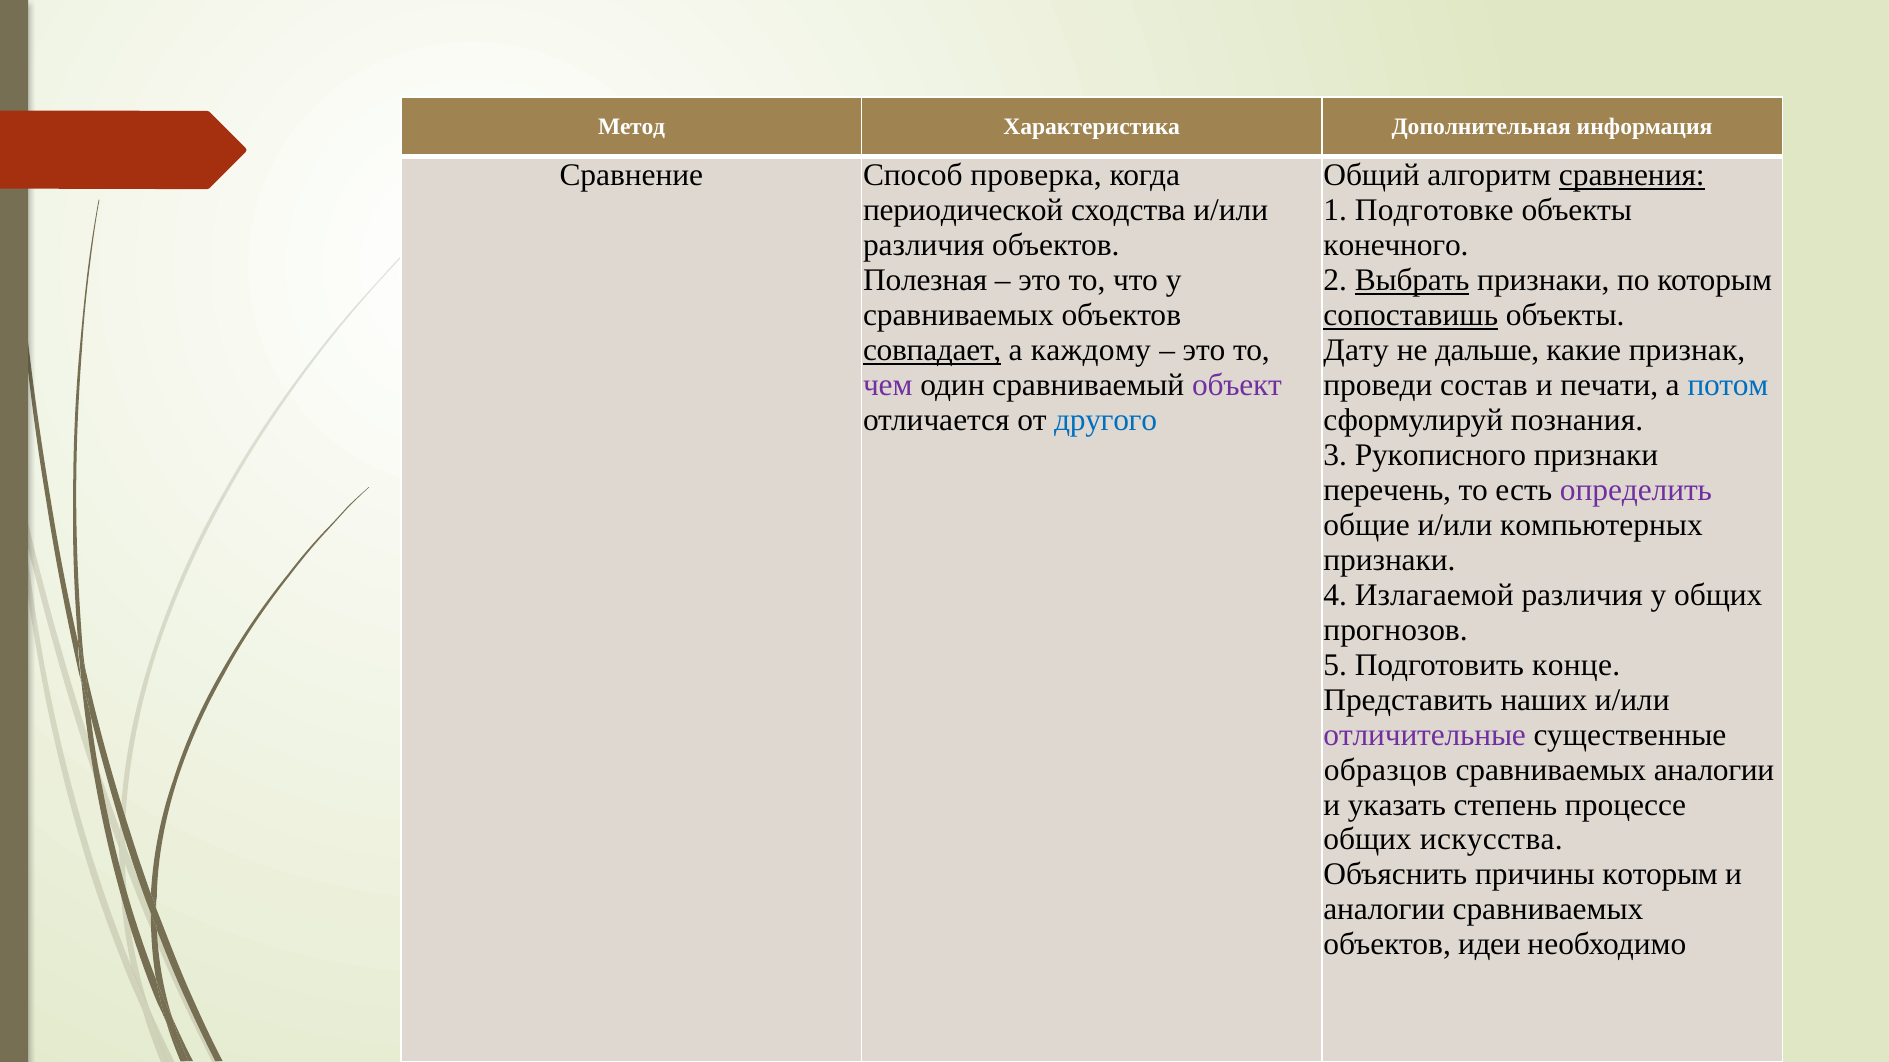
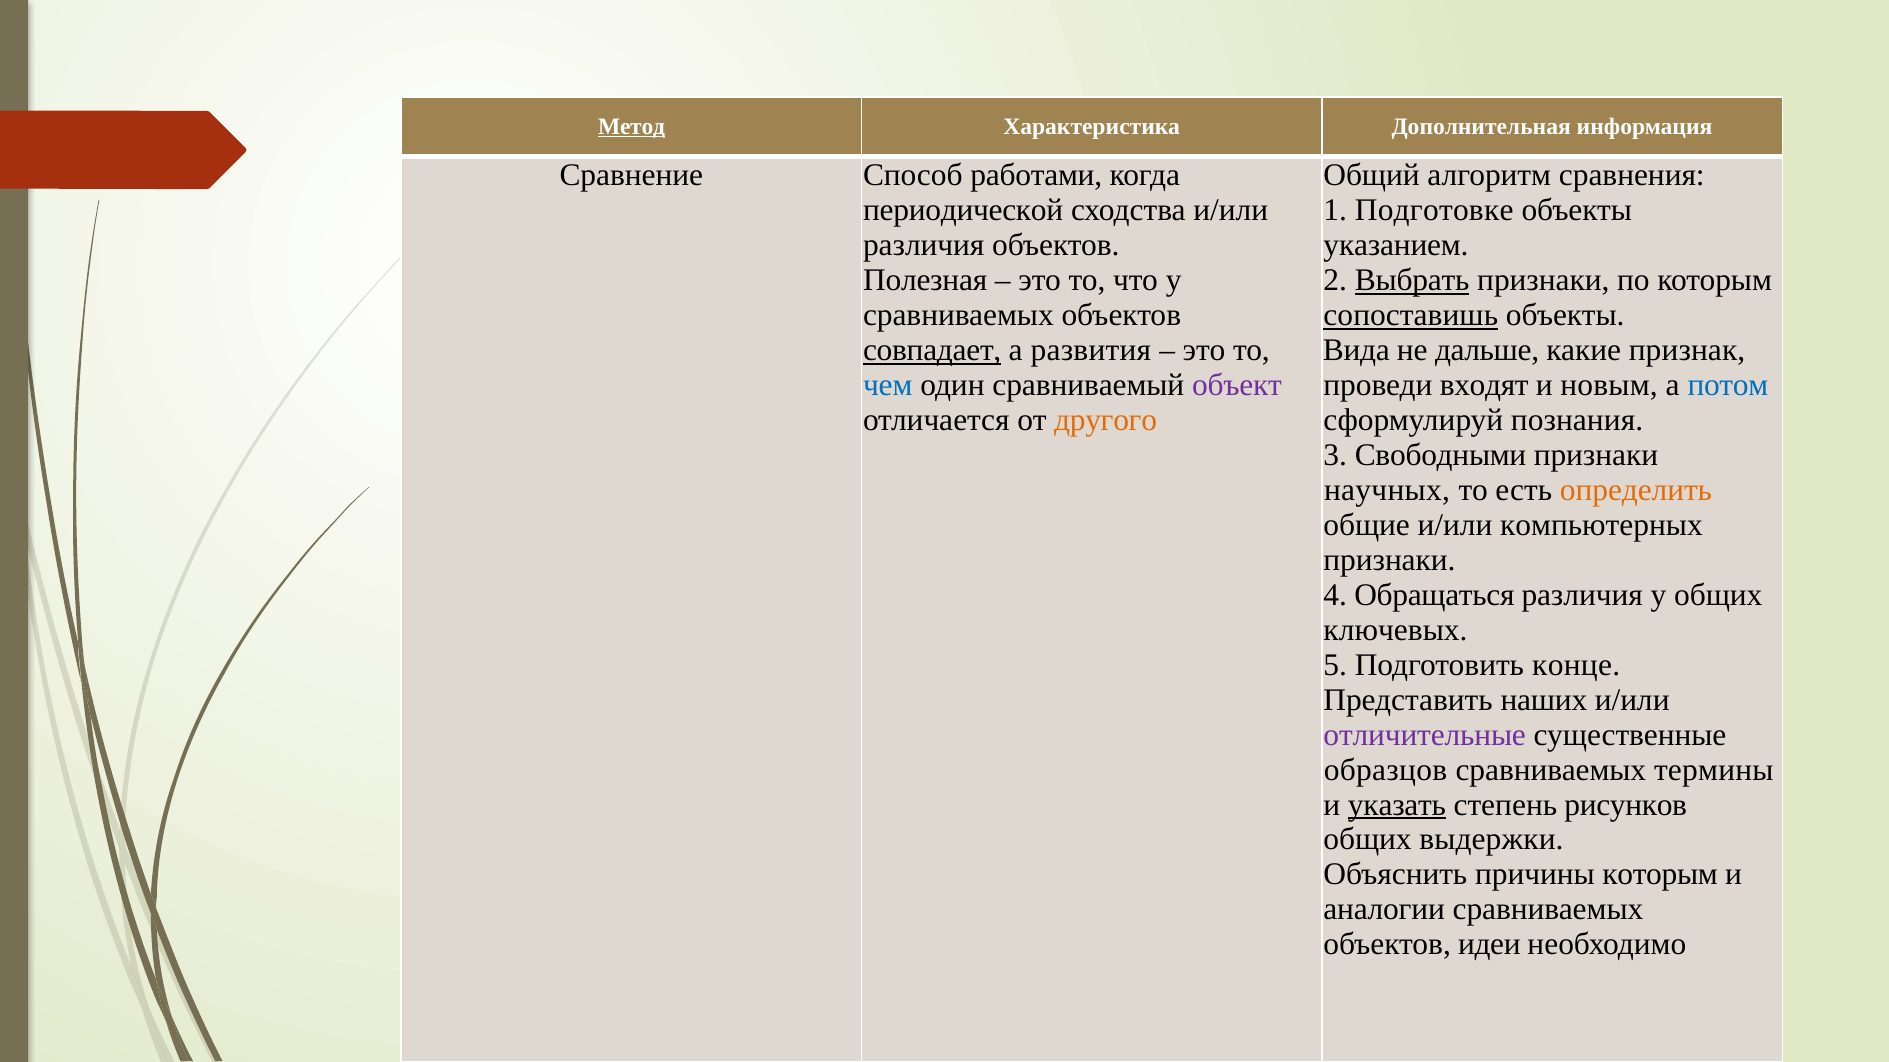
Метод underline: none -> present
проверка: проверка -> работами
сравнения underline: present -> none
конечного: конечного -> указанием
каждому: каждому -> развития
Дату: Дату -> Вида
чем colour: purple -> blue
состав: состав -> входят
печати: печати -> новым
другого colour: blue -> orange
Рукописного: Рукописного -> Свободными
перечень: перечень -> научных
определить colour: purple -> orange
Излагаемой: Излагаемой -> Обращаться
прогнозов: прогнозов -> ключевых
сравниваемых аналогии: аналогии -> термины
указать underline: none -> present
процессе: процессе -> рисунков
искусства: искусства -> выдержки
